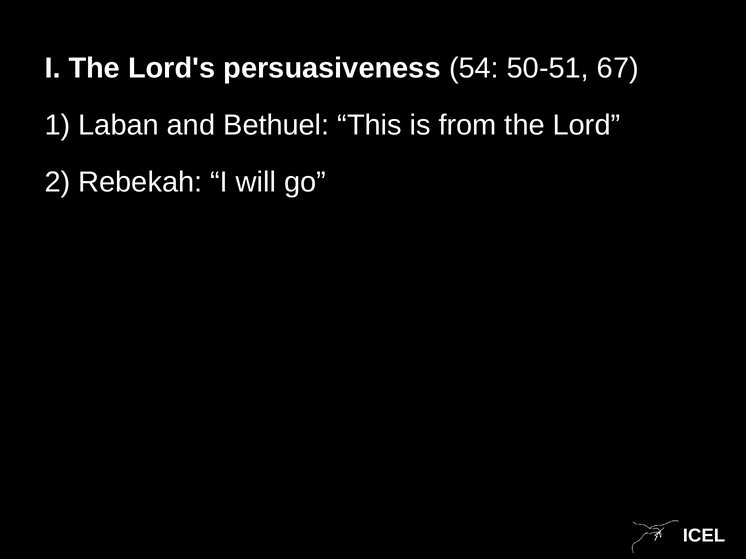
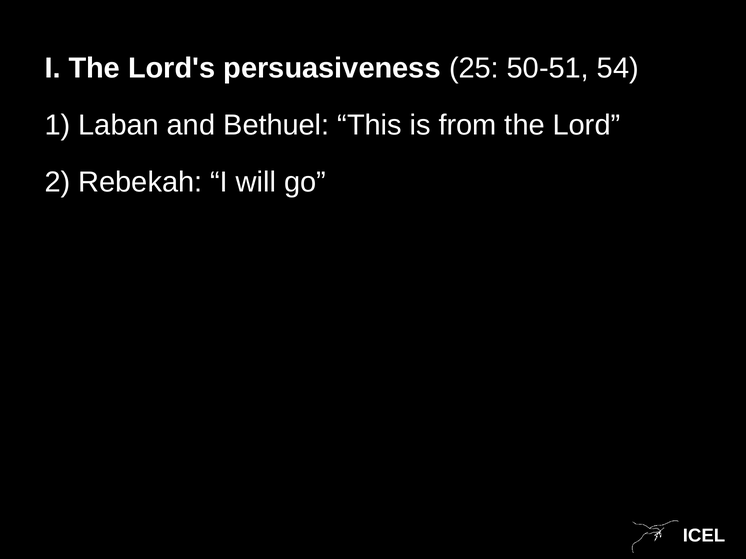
54: 54 -> 25
67: 67 -> 54
